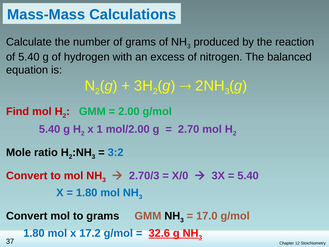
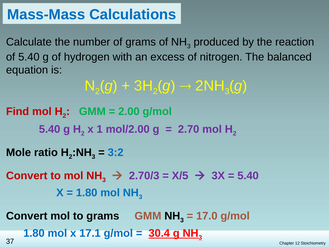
X/0: X/0 -> X/5
17.2: 17.2 -> 17.1
32.6: 32.6 -> 30.4
